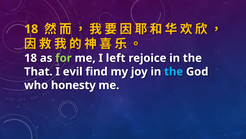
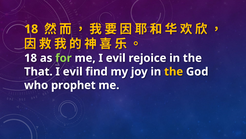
me I left: left -> evil
the at (174, 71) colour: light blue -> yellow
honesty: honesty -> prophet
